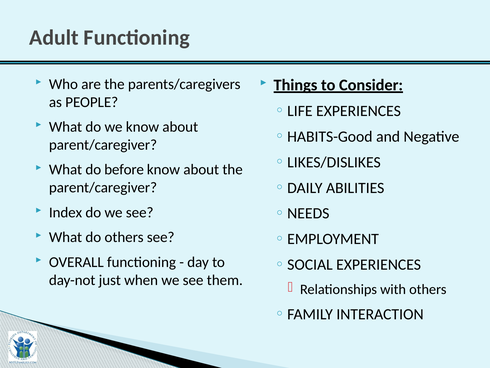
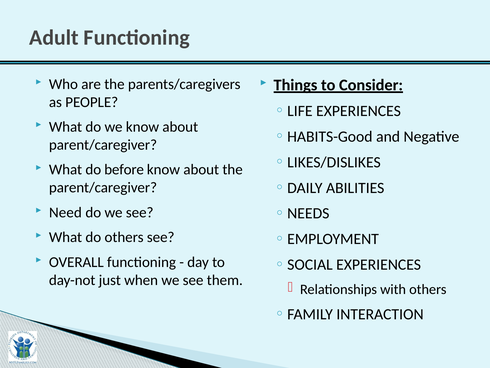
Index: Index -> Need
